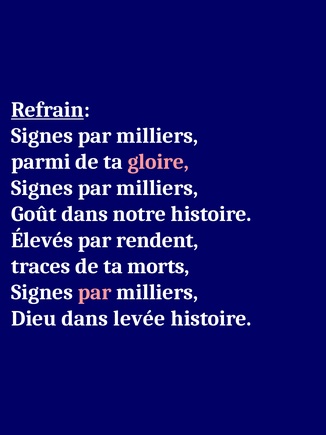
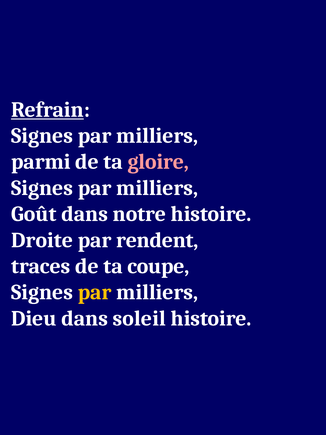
Élevés: Élevés -> Droite
morts: morts -> coupe
par at (95, 292) colour: pink -> yellow
levée: levée -> soleil
